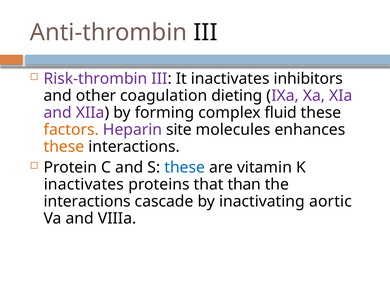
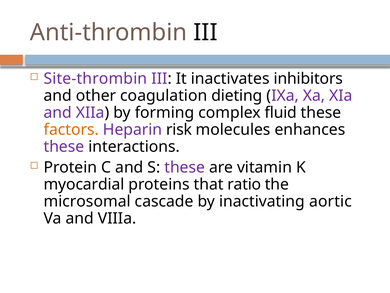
Risk-thrombin: Risk-thrombin -> Site-thrombin
site: site -> risk
these at (64, 146) colour: orange -> purple
these at (185, 167) colour: blue -> purple
inactivates at (84, 184): inactivates -> myocardial
than: than -> ratio
interactions at (87, 201): interactions -> microsomal
